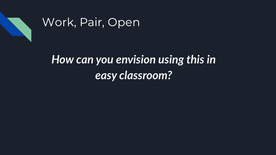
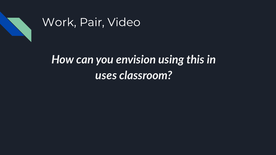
Open: Open -> Video
easy: easy -> uses
